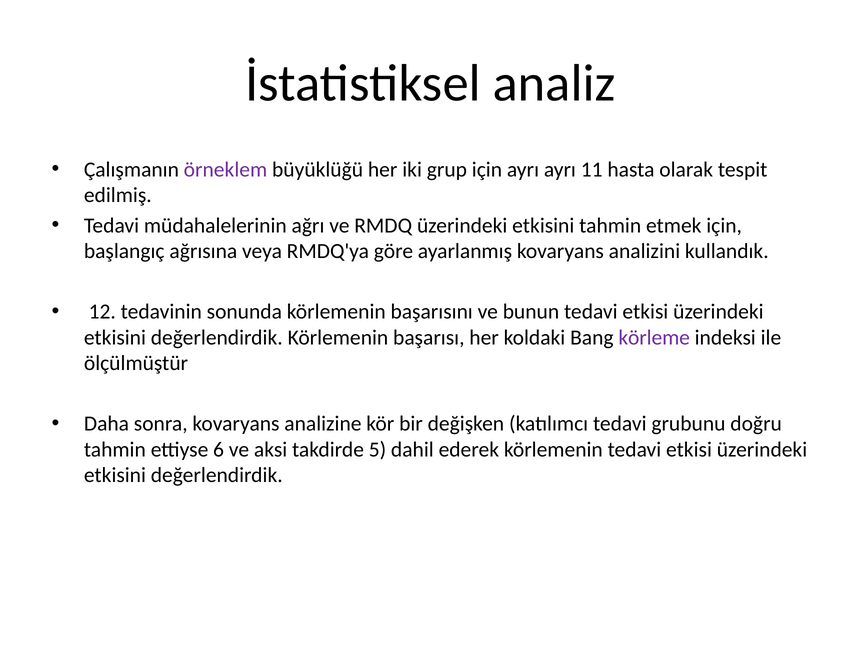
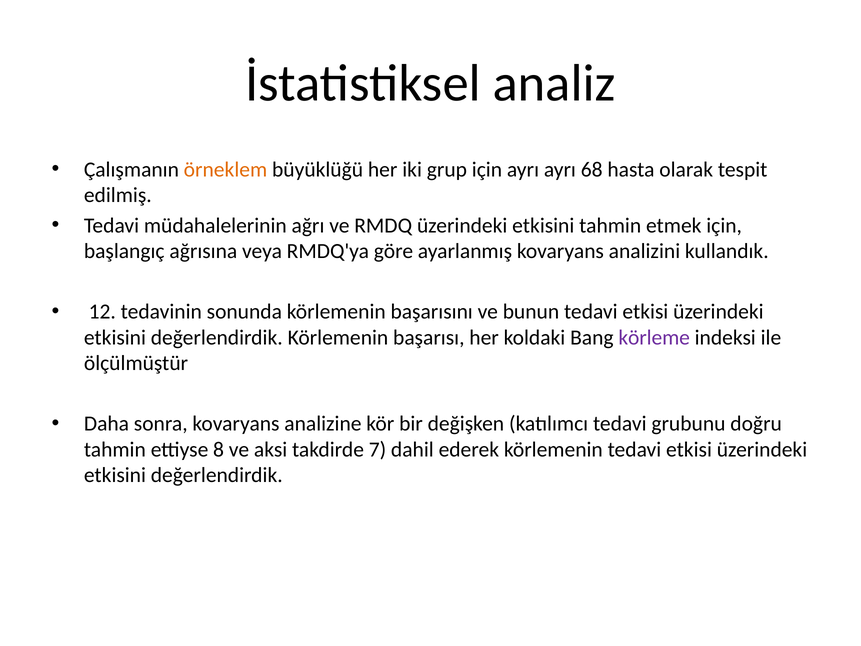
örneklem colour: purple -> orange
11: 11 -> 68
6: 6 -> 8
5: 5 -> 7
